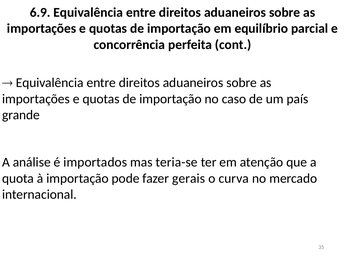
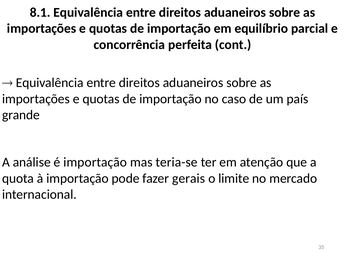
6.9: 6.9 -> 8.1
é importados: importados -> importação
curva: curva -> limite
